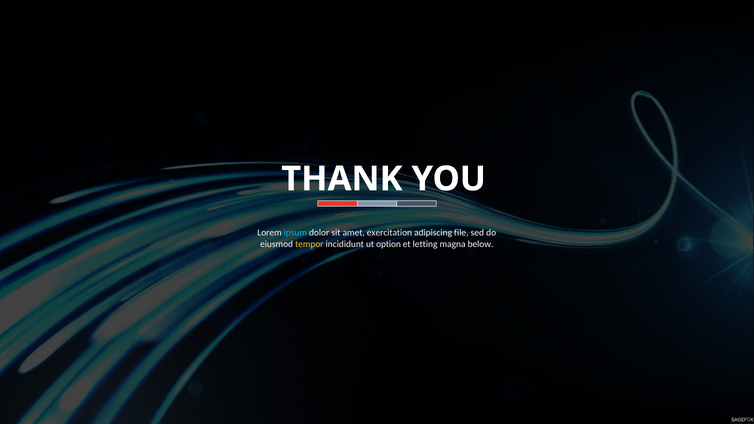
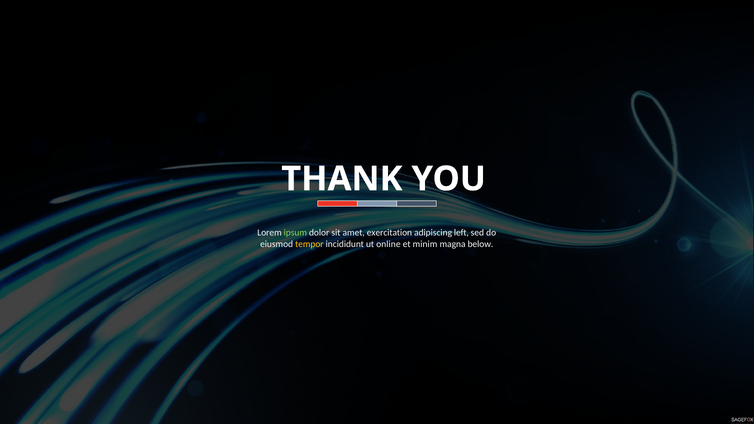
ipsum colour: light blue -> light green
file: file -> left
option: option -> online
letting: letting -> minim
